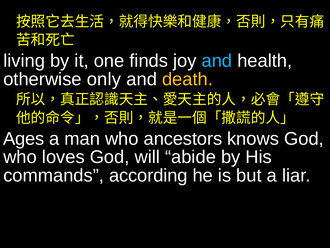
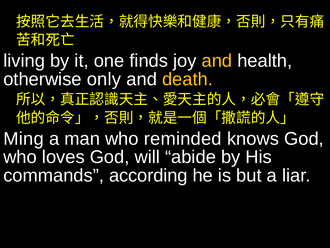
and at (217, 61) colour: light blue -> yellow
Ages: Ages -> Ming
ancestors: ancestors -> reminded
